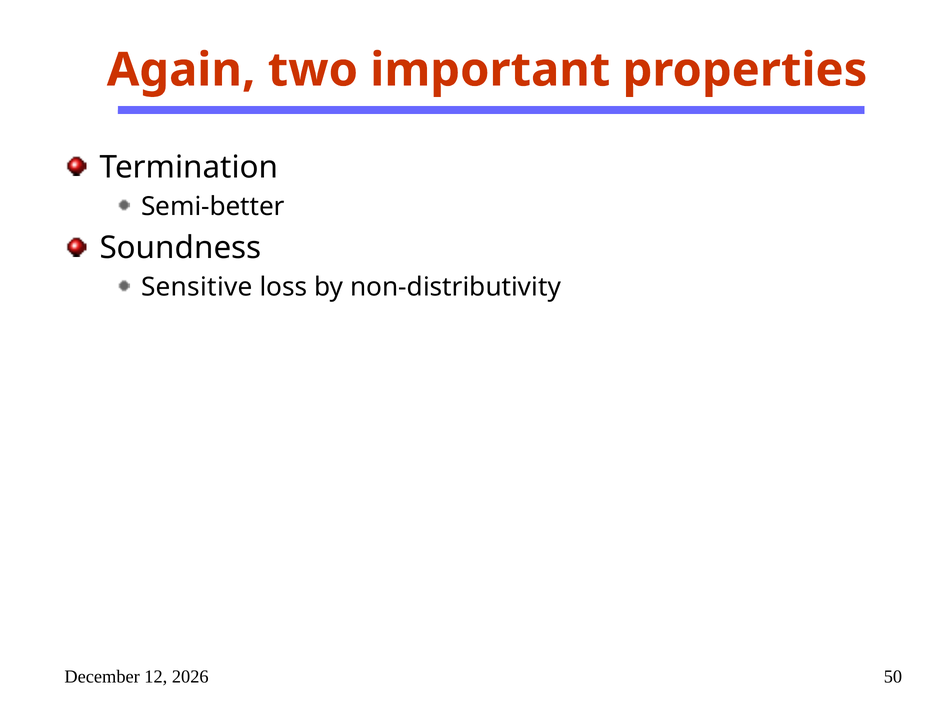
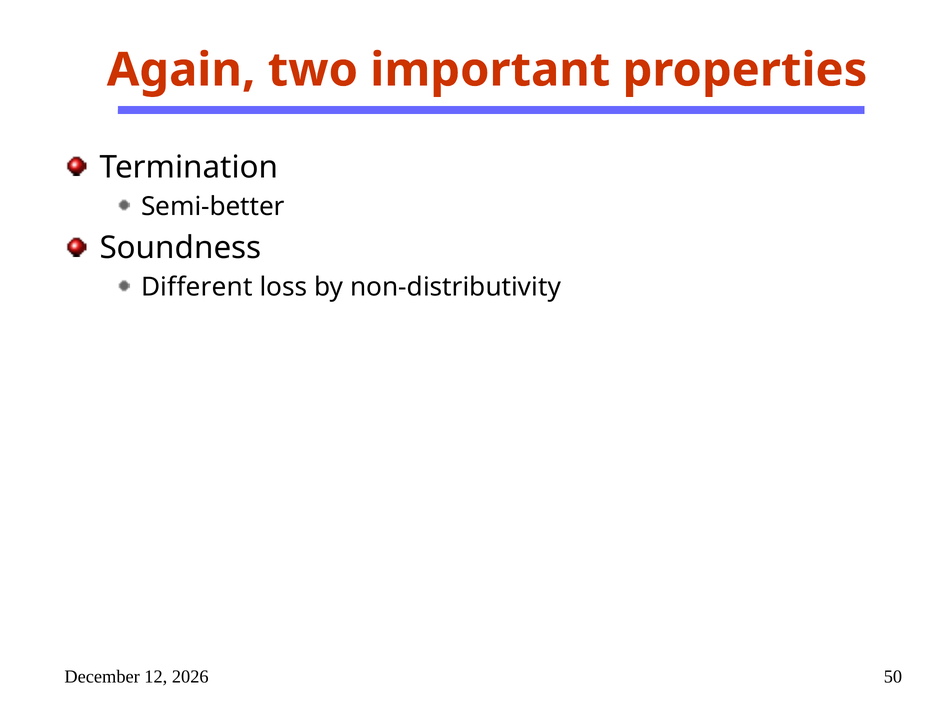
Sensitive: Sensitive -> Different
